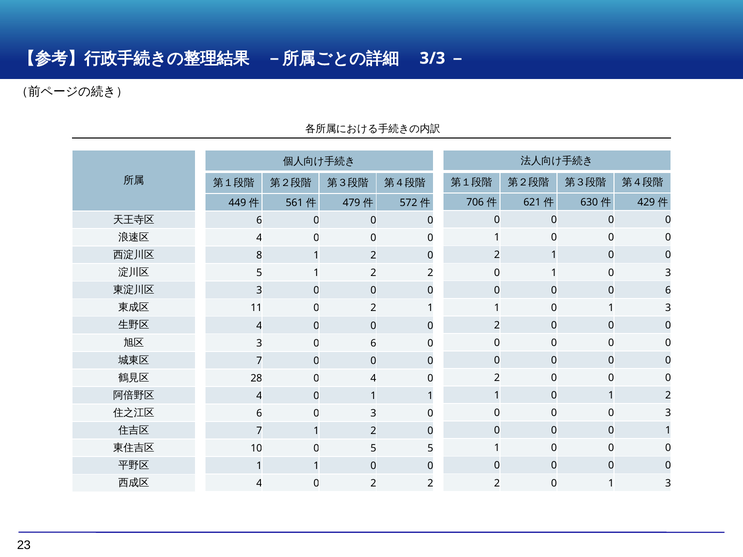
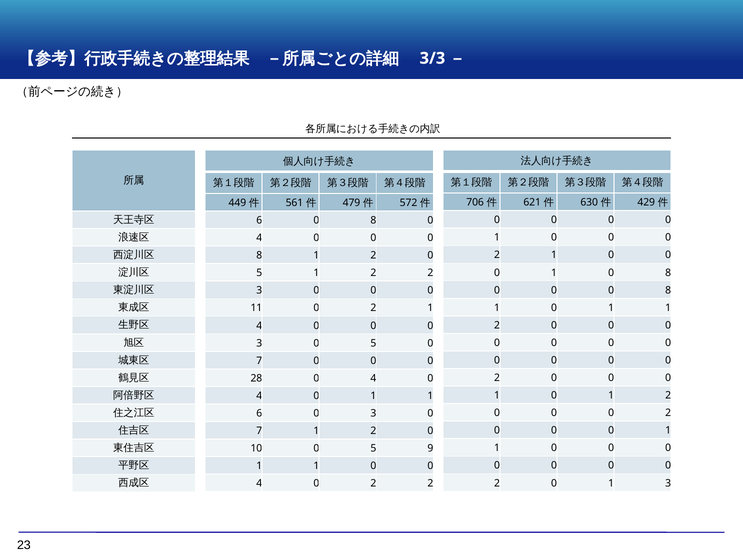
6 0 0: 0 -> 8
1 0 3: 3 -> 8
6 at (668, 290): 6 -> 8
1 0 1 3: 3 -> 1
3 0 6: 6 -> 5
3 at (668, 413): 3 -> 2
5 5: 5 -> 9
